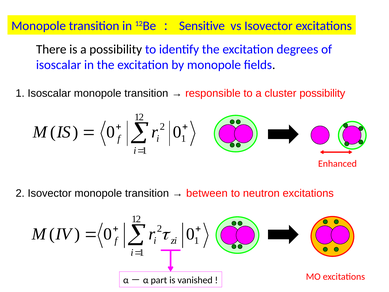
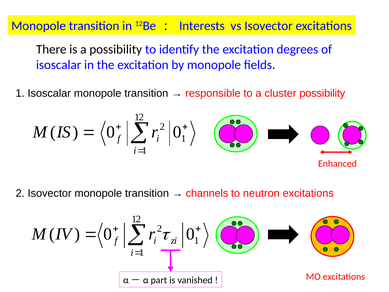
Sensitive: Sensitive -> Interests
between: between -> channels
